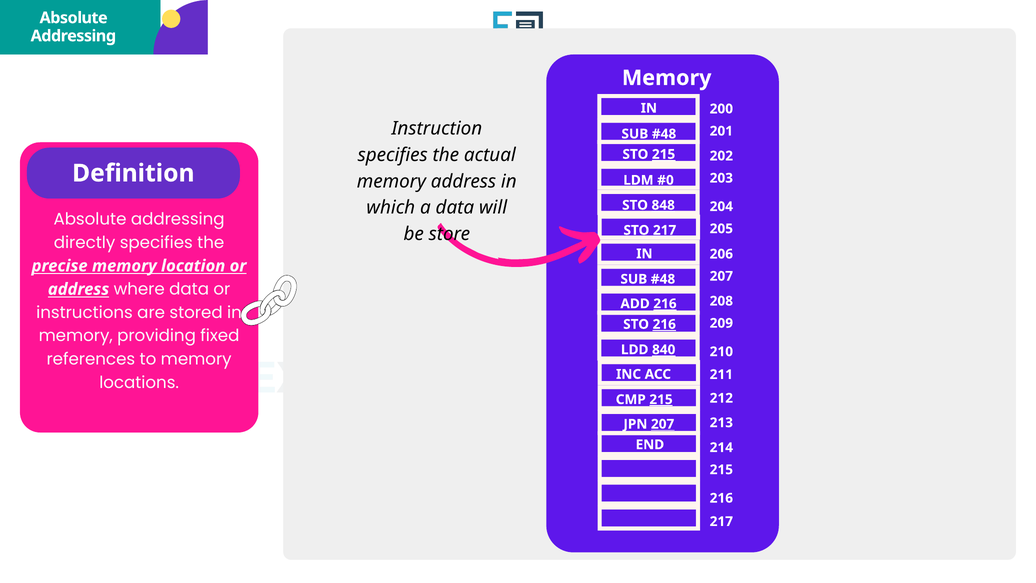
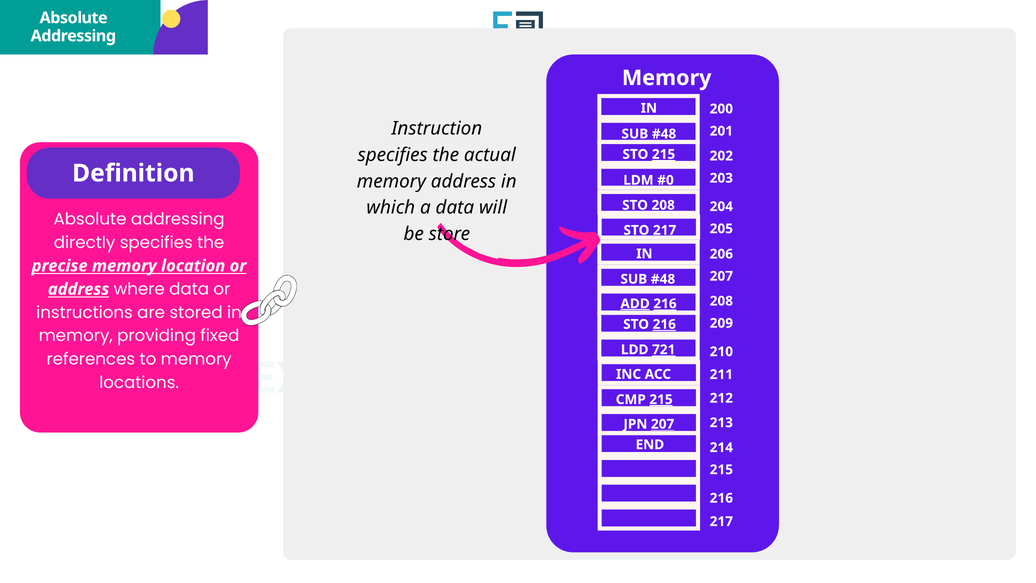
STO 848: 848 -> 208
ADD underline: none -> present
840: 840 -> 721
